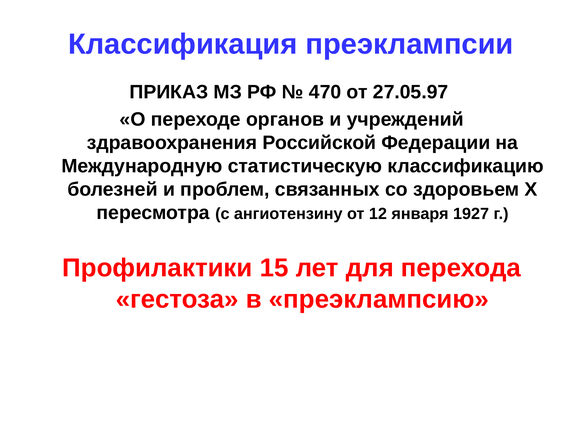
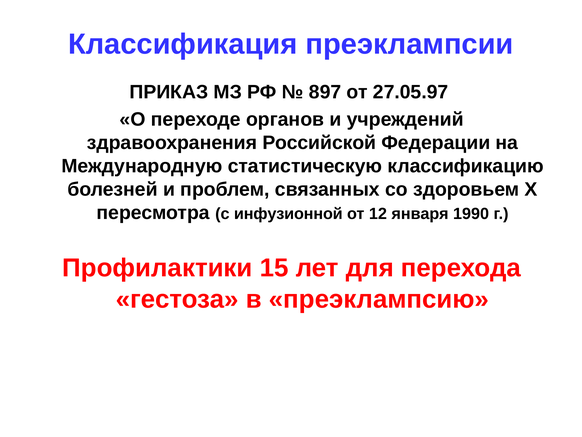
470: 470 -> 897
ангиотензину: ангиотензину -> инфузионной
1927: 1927 -> 1990
